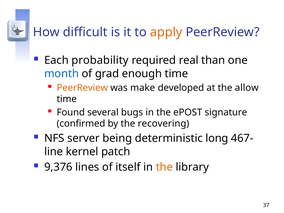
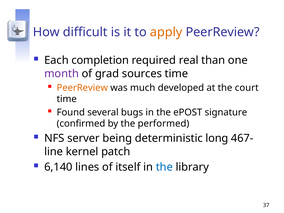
probability: probability -> completion
month colour: blue -> purple
enough: enough -> sources
make: make -> much
allow: allow -> court
recovering: recovering -> performed
9,376: 9,376 -> 6,140
the at (164, 167) colour: orange -> blue
